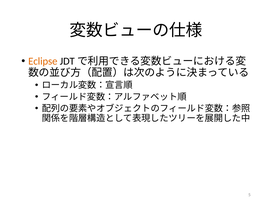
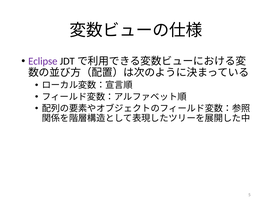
Eclipse colour: orange -> purple
